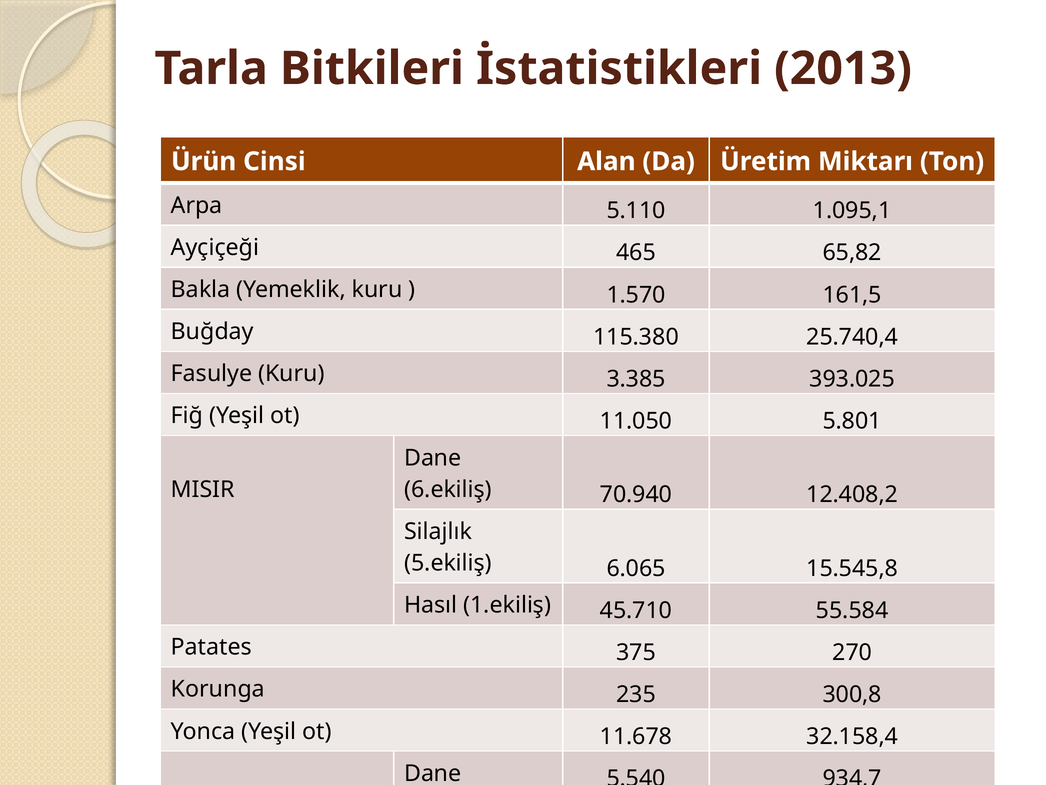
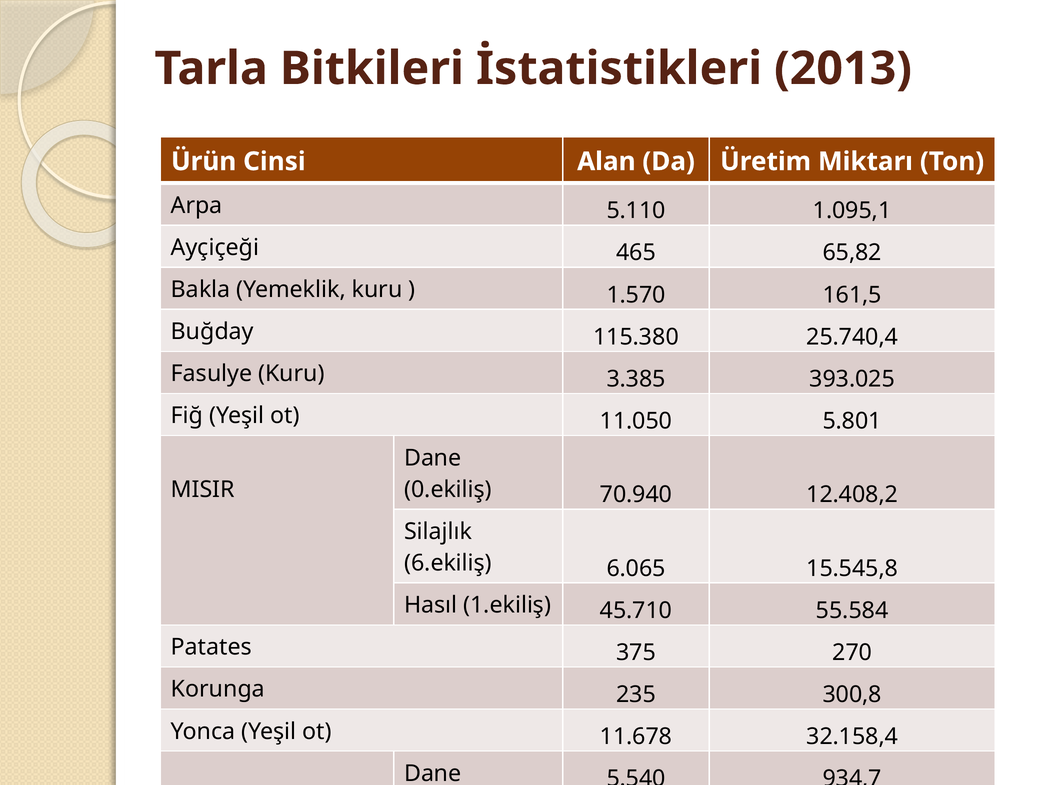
6.ekiliş: 6.ekiliş -> 0.ekiliş
5.ekiliş: 5.ekiliş -> 6.ekiliş
